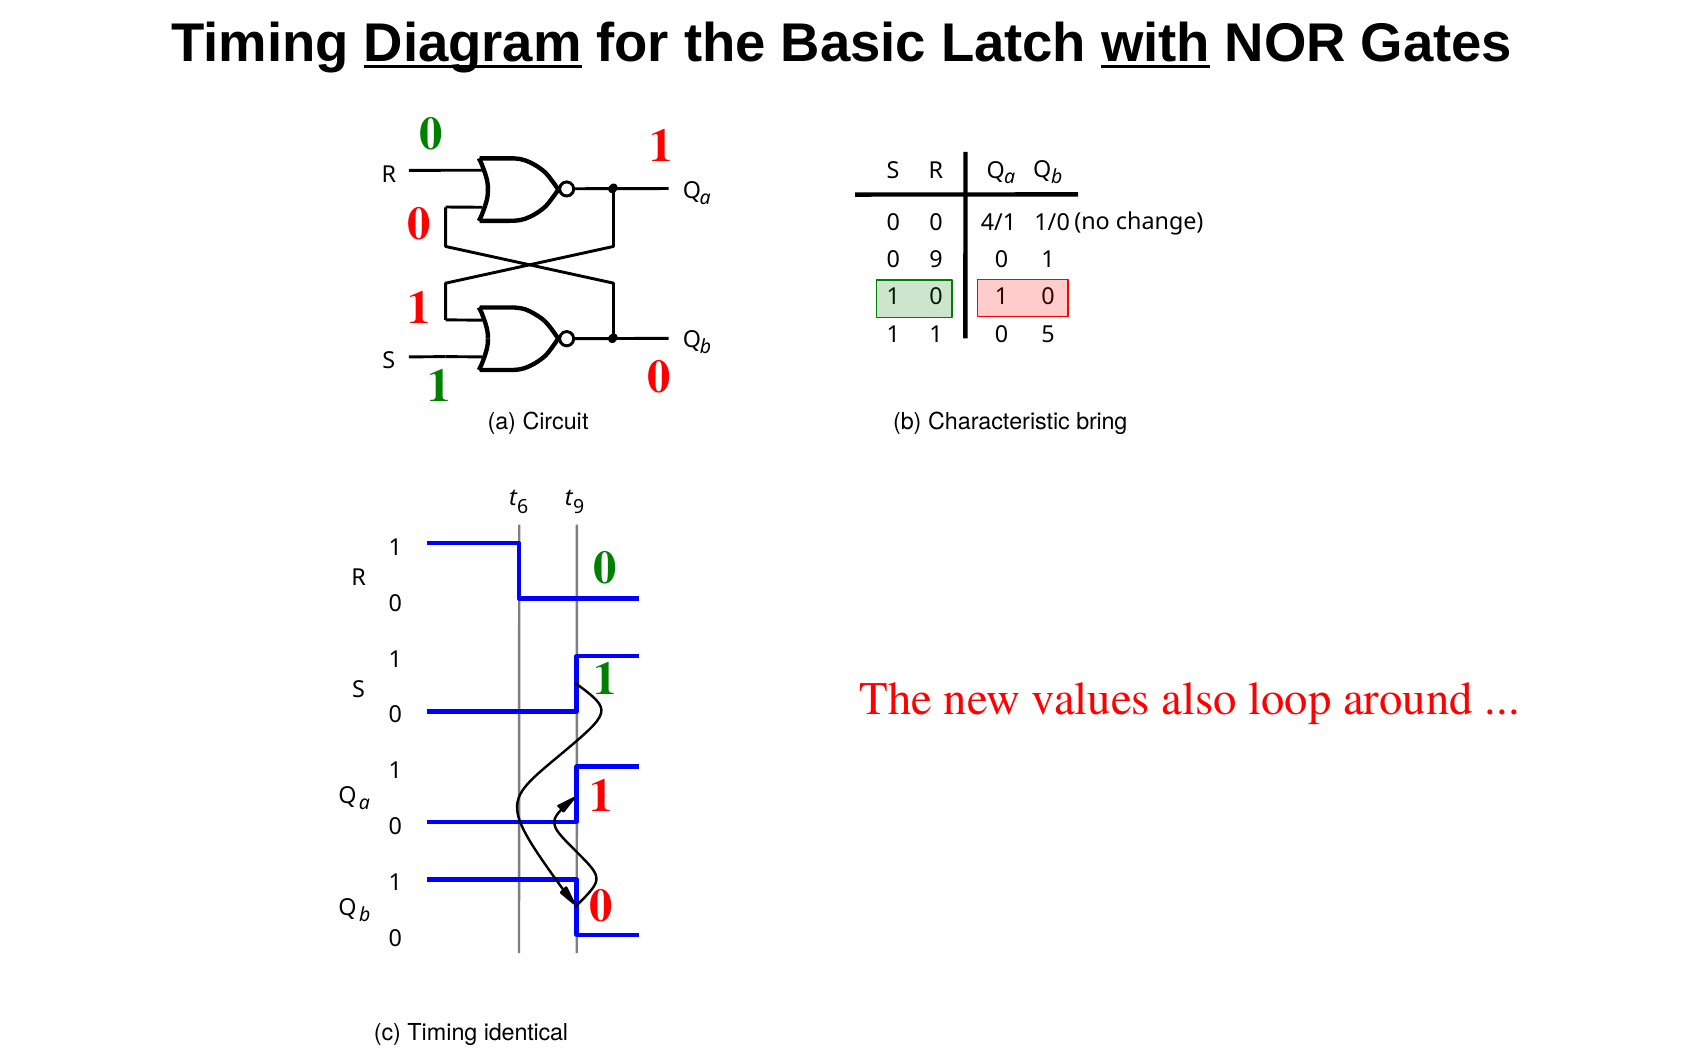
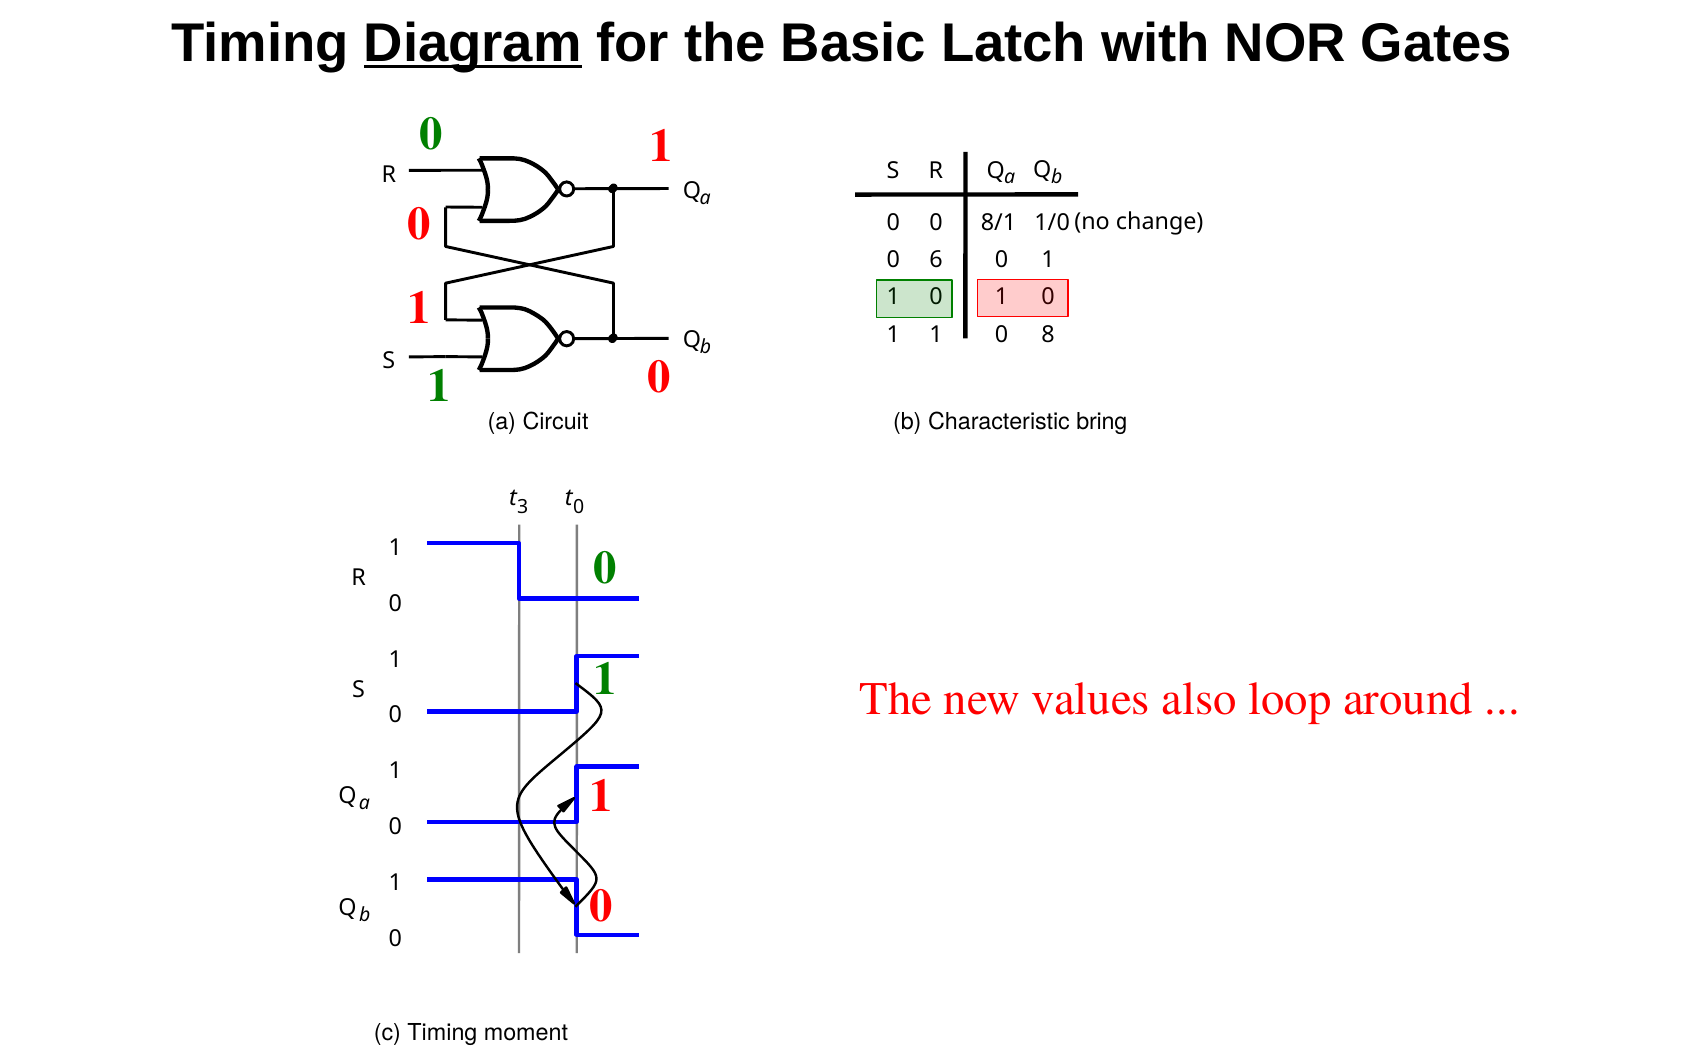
with underline: present -> none
4/1: 4/1 -> 8/1
0 9: 9 -> 6
0 5: 5 -> 8
6 at (523, 507): 6 -> 3
9 at (579, 507): 9 -> 0
identical: identical -> moment
